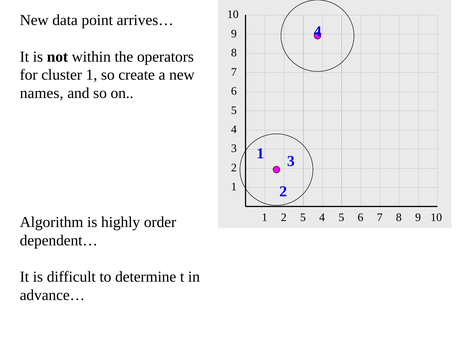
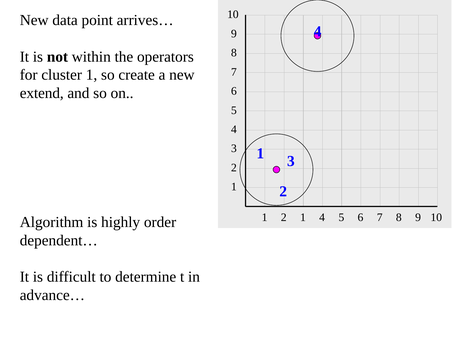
names: names -> extend
2 5: 5 -> 1
